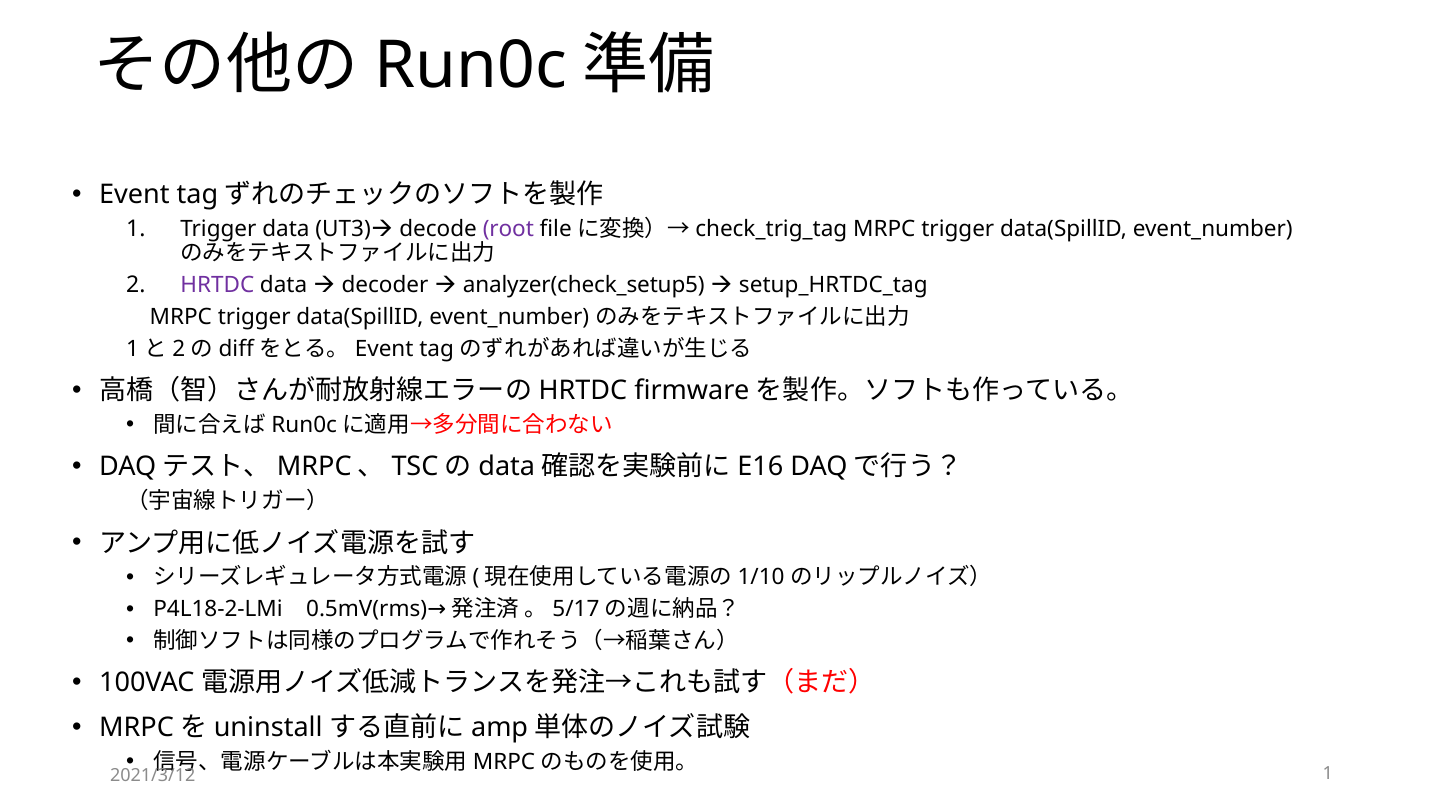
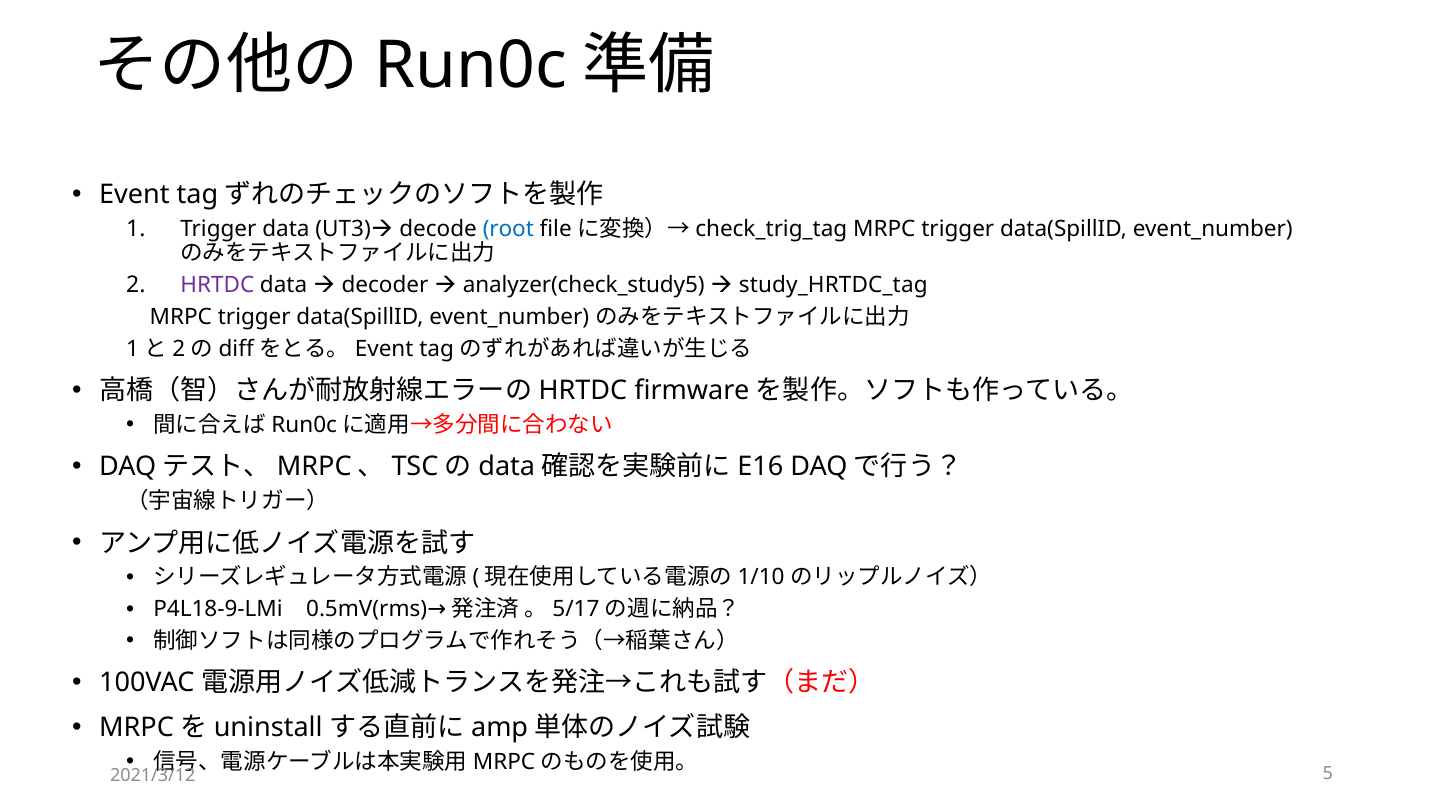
root colour: purple -> blue
analyzer(check_setup5: analyzer(check_setup5 -> analyzer(check_study5
setup_HRTDC_tag: setup_HRTDC_tag -> study_HRTDC_tag
P4L18-2-LMi: P4L18-2-LMi -> P4L18-9-LMi
2021/3/12 1: 1 -> 5
